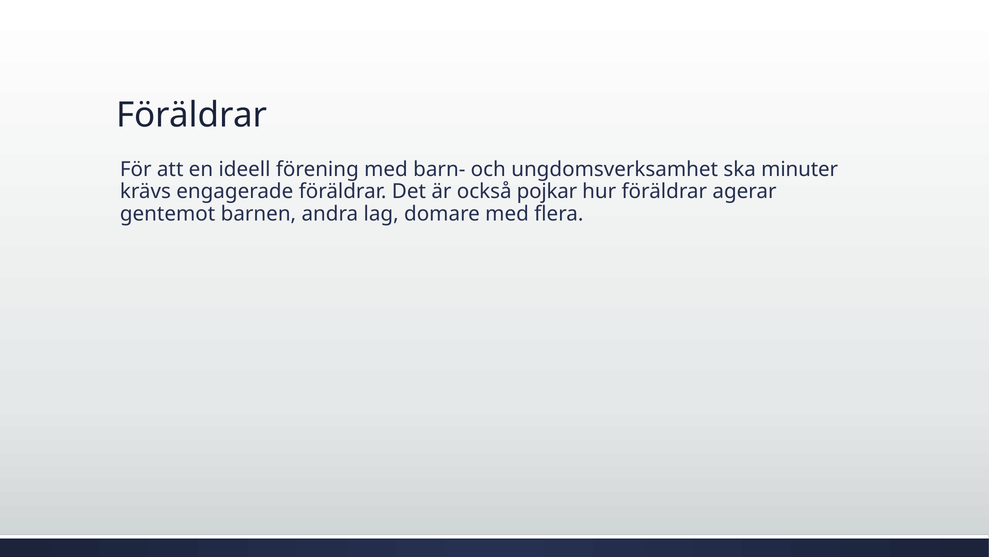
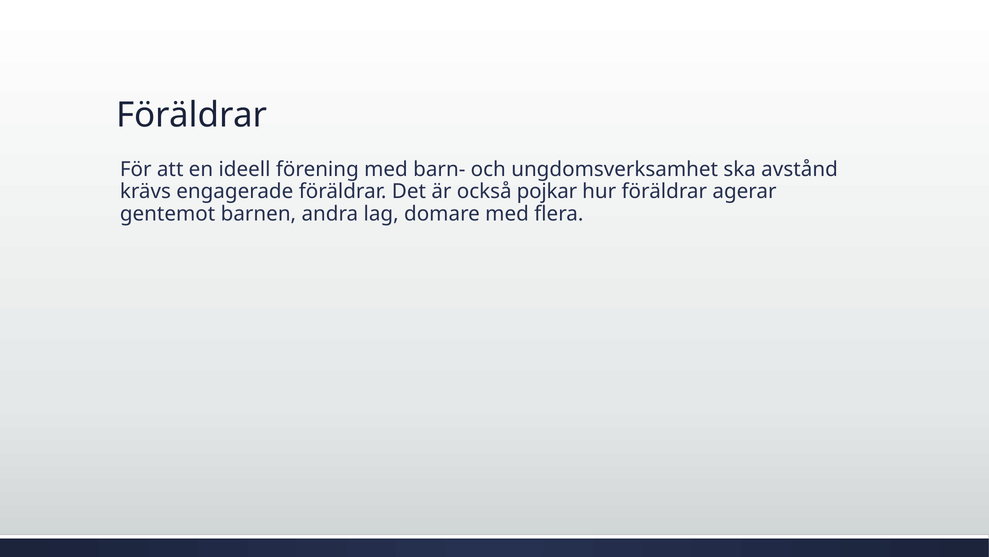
minuter: minuter -> avstånd
